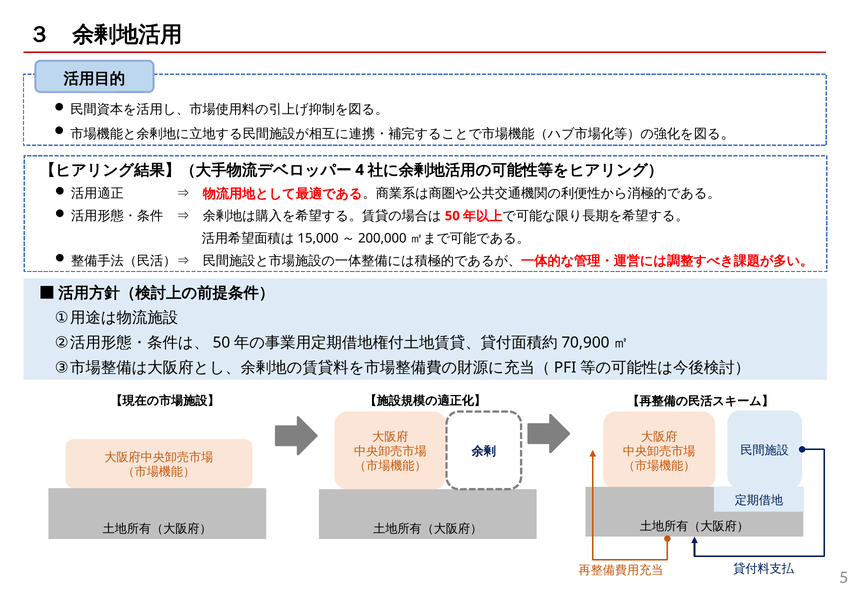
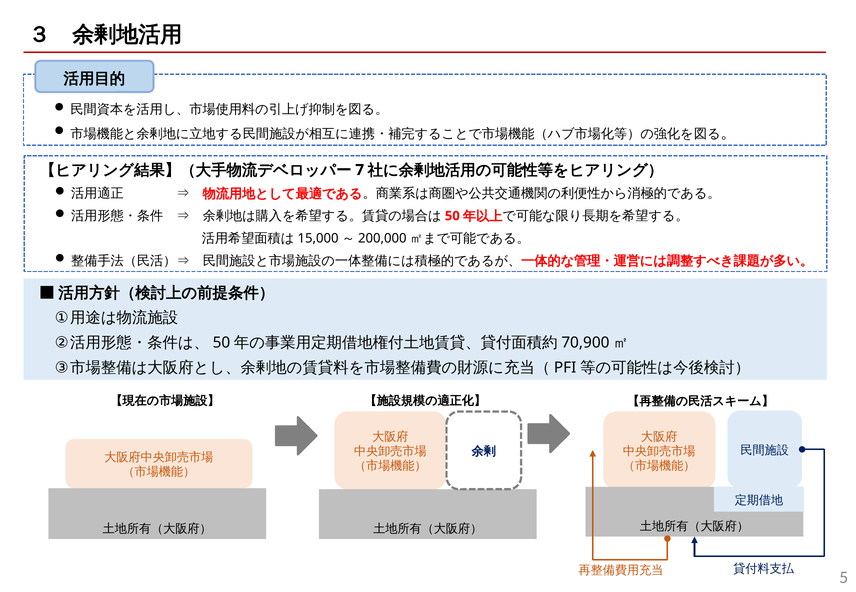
4: 4 -> 7
